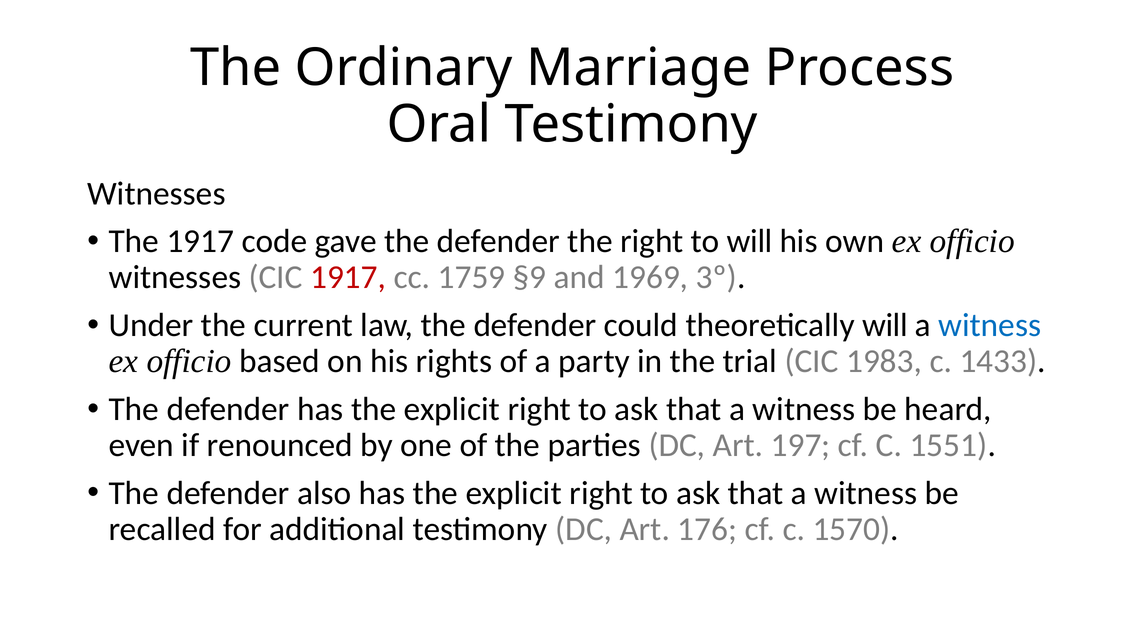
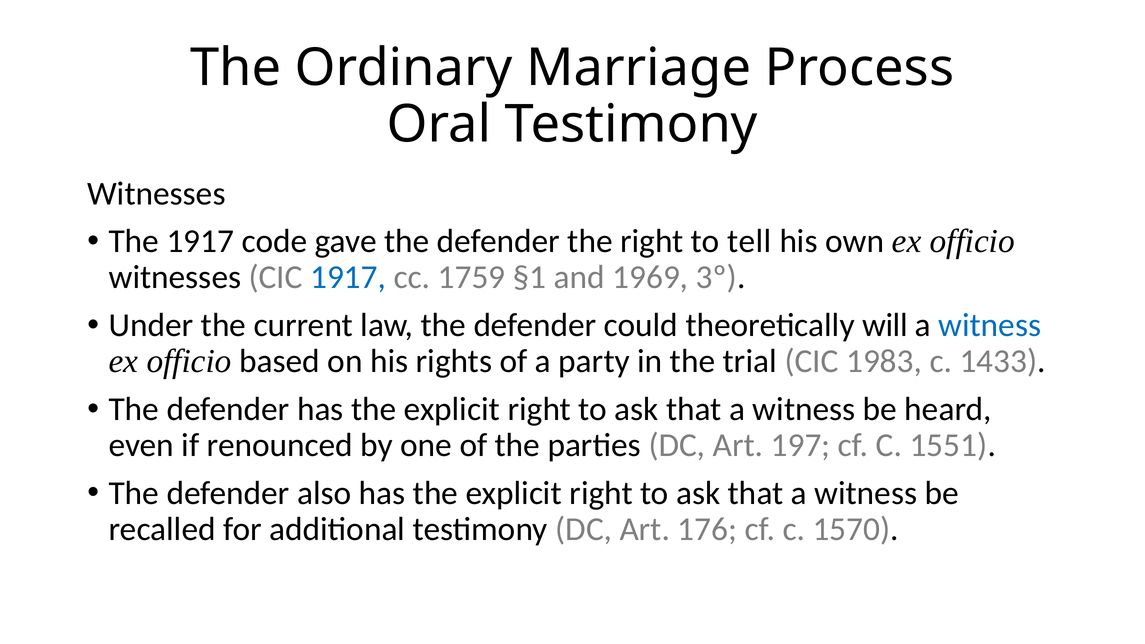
to will: will -> tell
1917 at (348, 277) colour: red -> blue
§9: §9 -> §1
